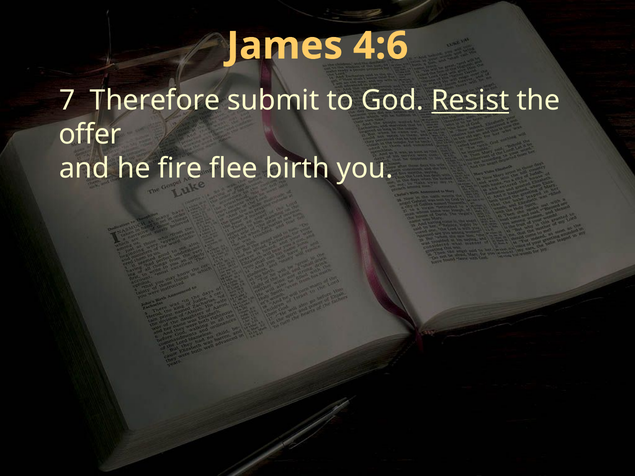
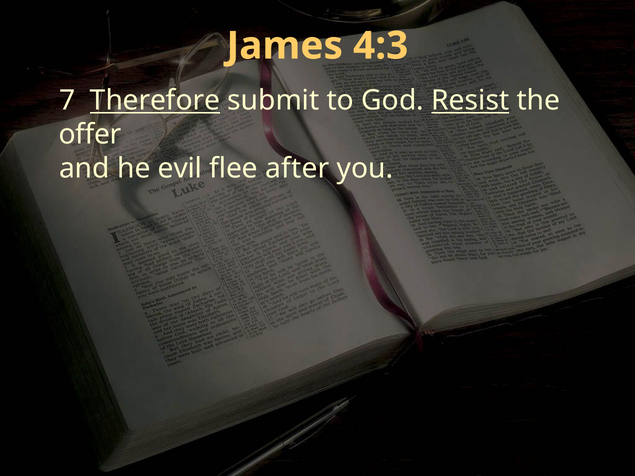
4:6: 4:6 -> 4:3
Therefore underline: none -> present
fire: fire -> evil
birth: birth -> after
